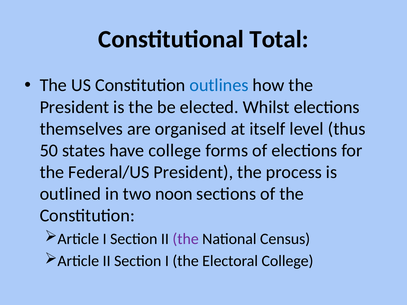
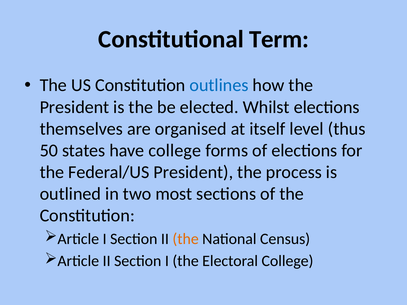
Total: Total -> Term
noon: noon -> most
the at (186, 239) colour: purple -> orange
